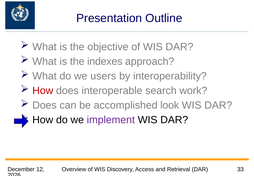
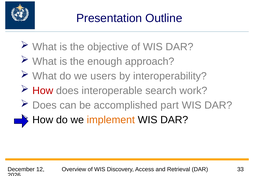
indexes: indexes -> enough
look: look -> part
implement colour: purple -> orange
